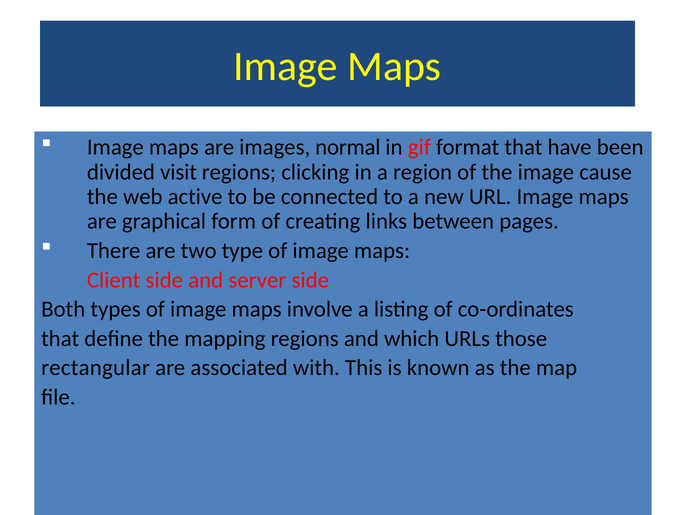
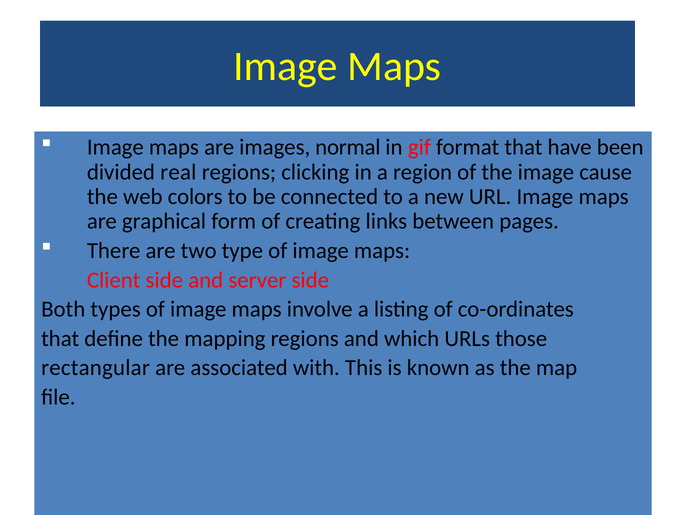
visit: visit -> real
active: active -> colors
